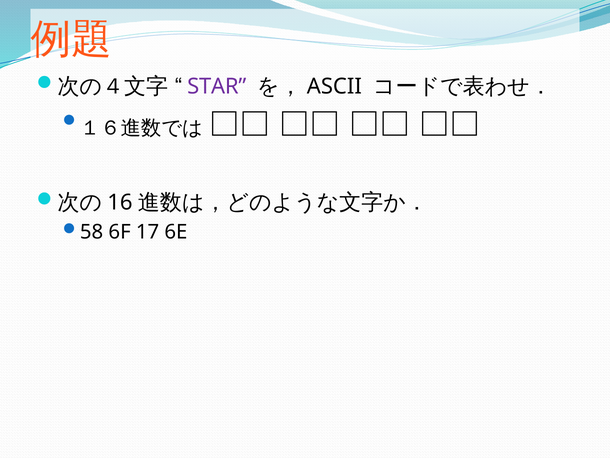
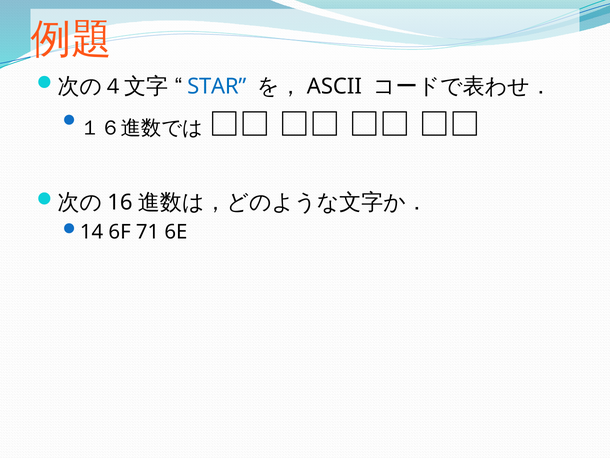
STAR colour: purple -> blue
58: 58 -> 14
17: 17 -> 71
